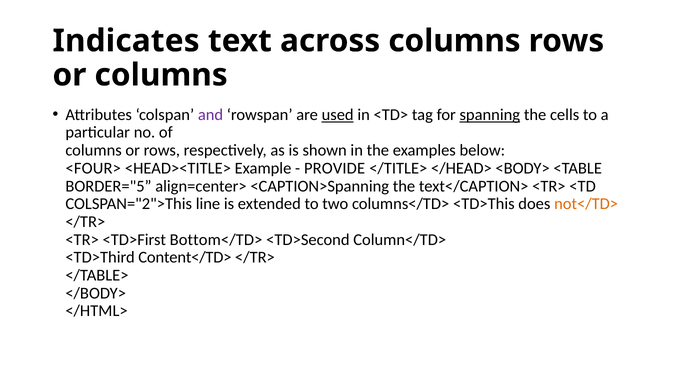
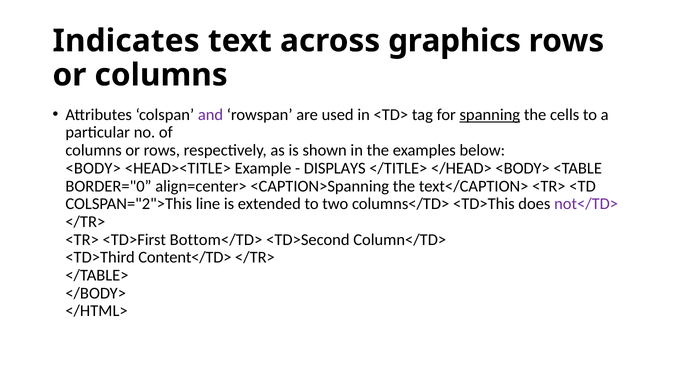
across columns: columns -> graphics
used underline: present -> none
<FOUR> at (93, 168): <FOUR> -> <BODY>
PROVIDE: PROVIDE -> DISPLAYS
BORDER="5: BORDER="5 -> BORDER="0
not</TD> colour: orange -> purple
